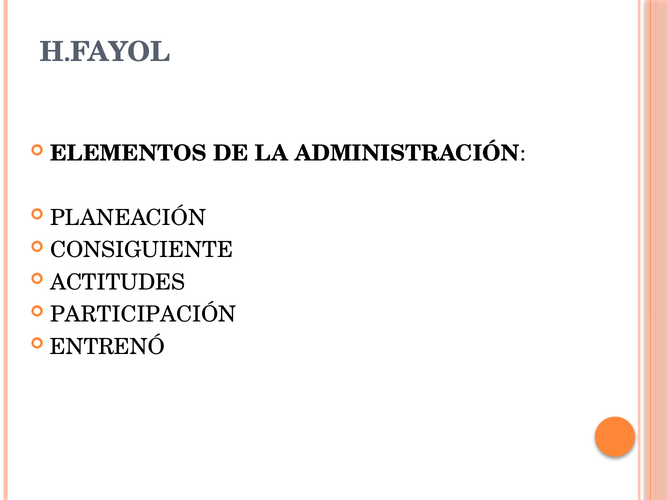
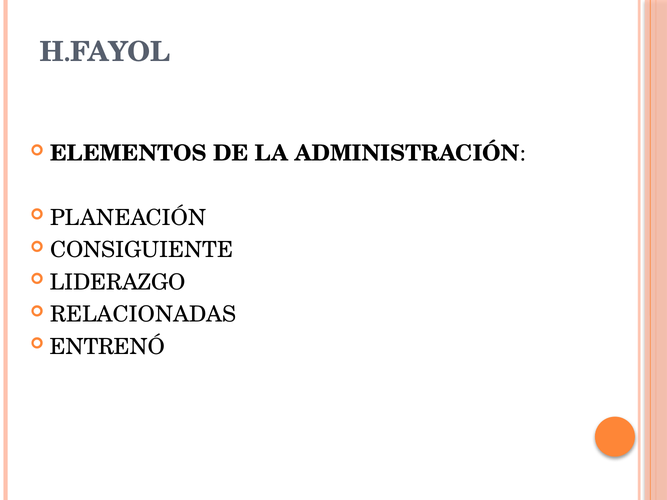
ACTITUDES: ACTITUDES -> LIDERAZGO
PARTICIPACIÓN: PARTICIPACIÓN -> RELACIONADAS
